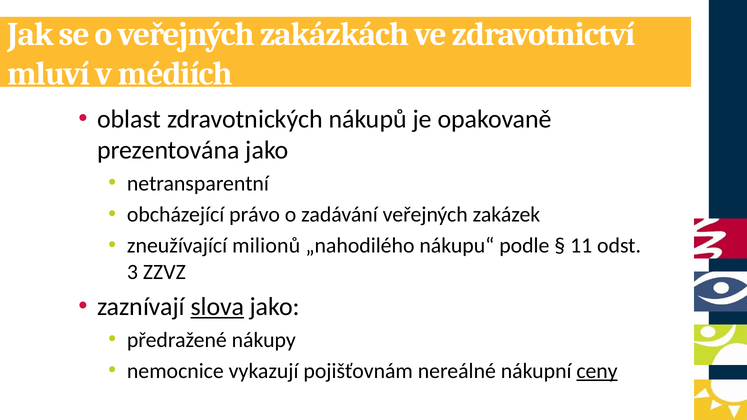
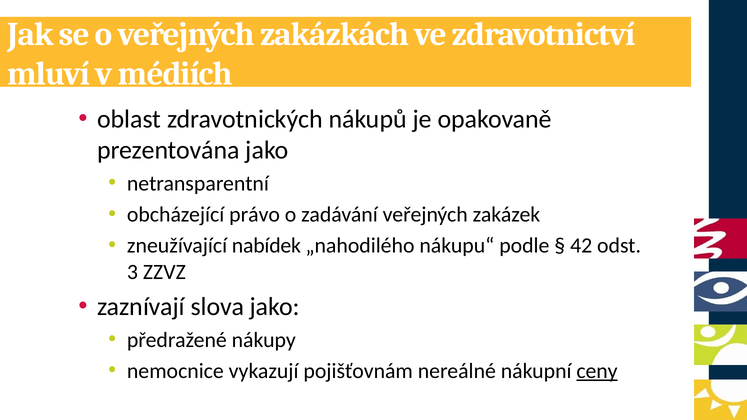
milionů: milionů -> nabídek
11: 11 -> 42
slova underline: present -> none
